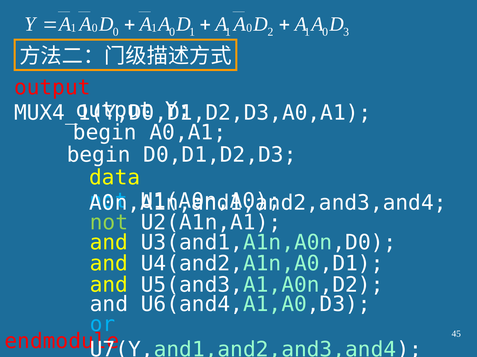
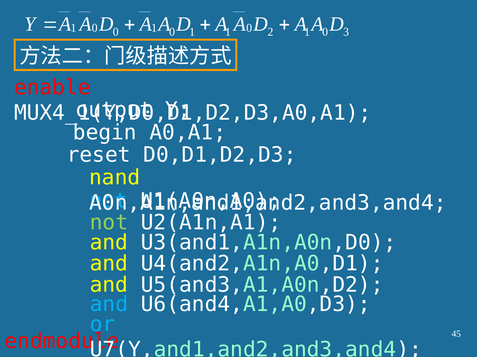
output at (52, 88): output -> enable
begin at (99, 155): begin -> reset
data: data -> nand
and at (109, 305) colour: white -> light blue
